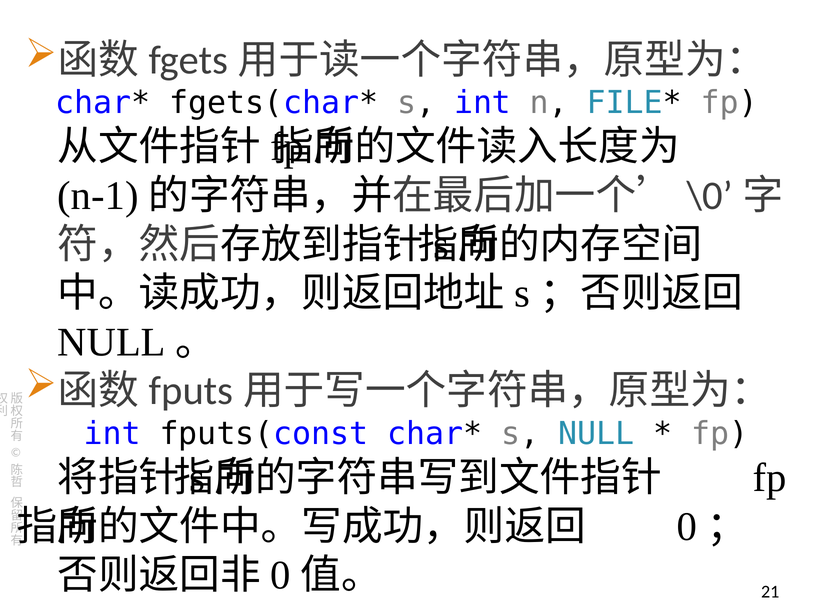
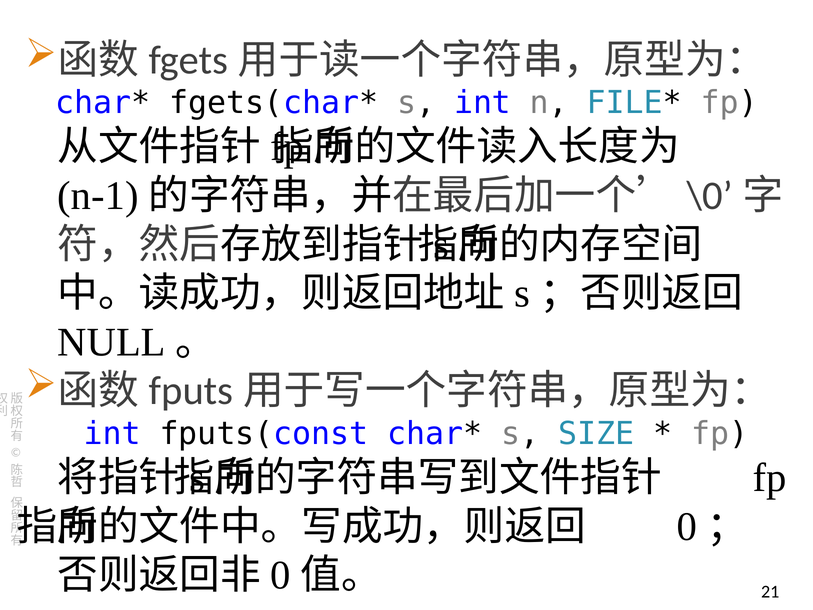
s NULL: NULL -> SIZE
